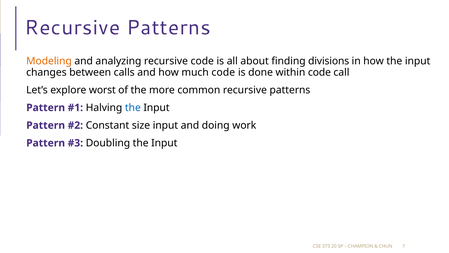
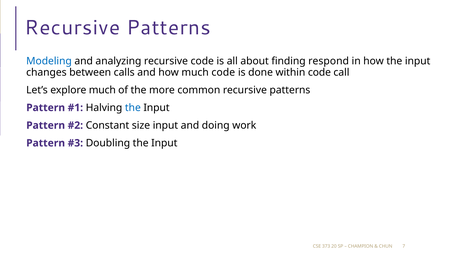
Modeling colour: orange -> blue
divisions: divisions -> respond
explore worst: worst -> much
